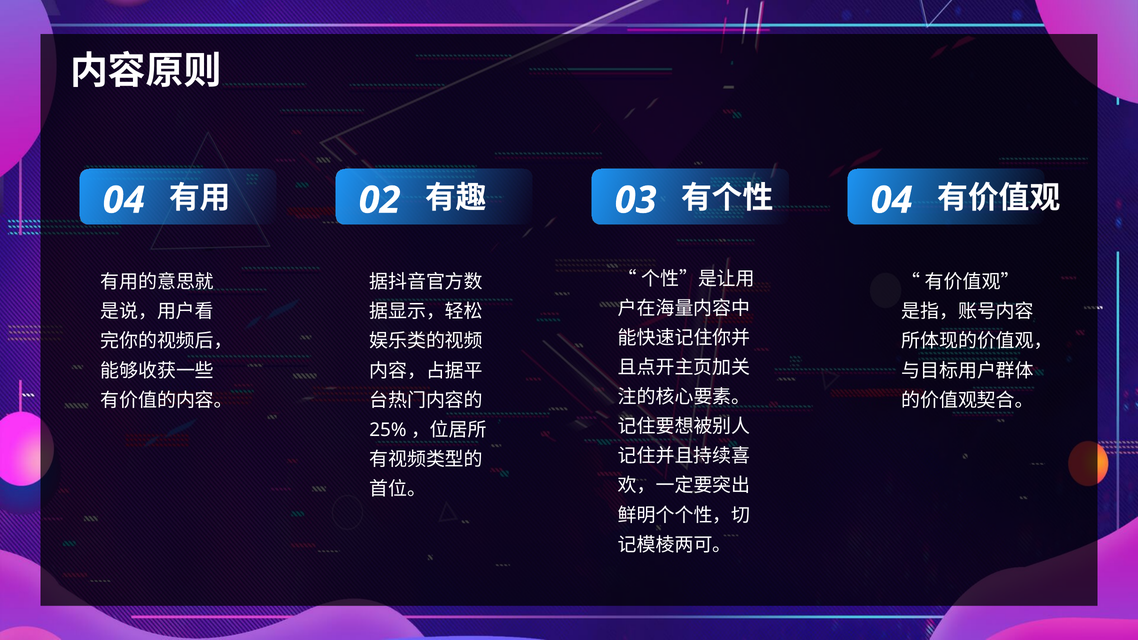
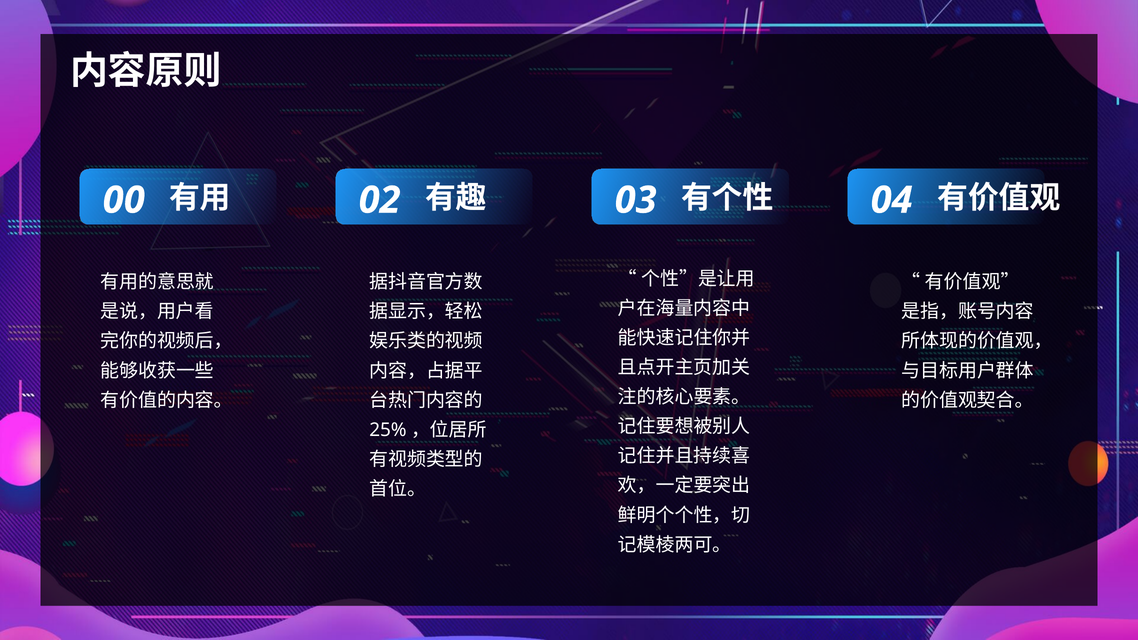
0 4: 4 -> 0
